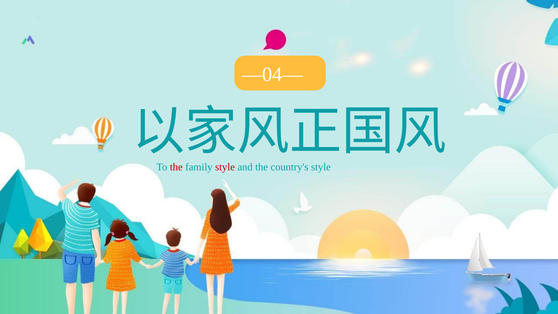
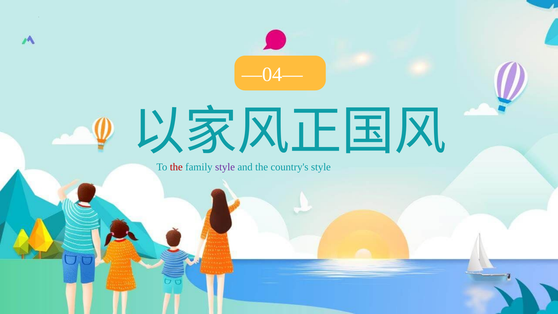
style at (225, 167) colour: red -> purple
